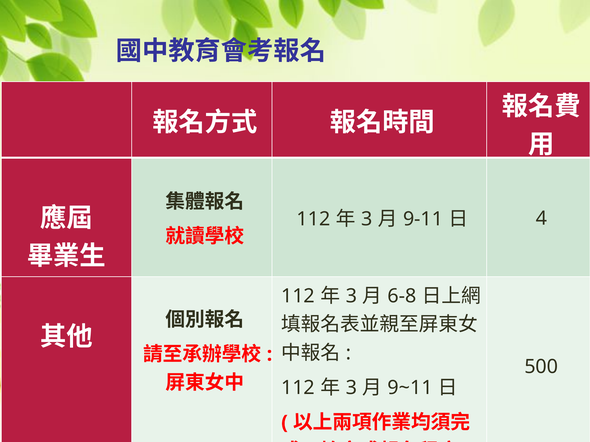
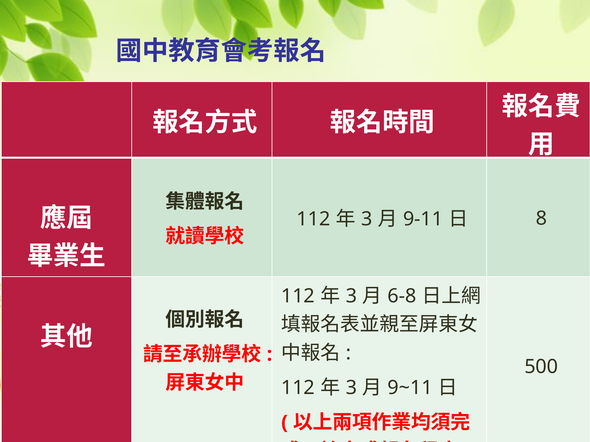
4: 4 -> 8
